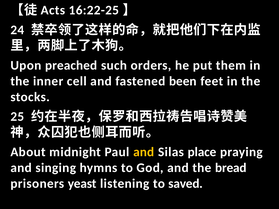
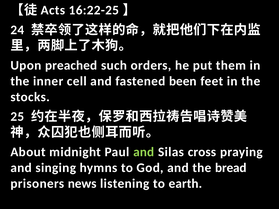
and at (144, 152) colour: yellow -> light green
place: place -> cross
yeast: yeast -> news
saved: saved -> earth
